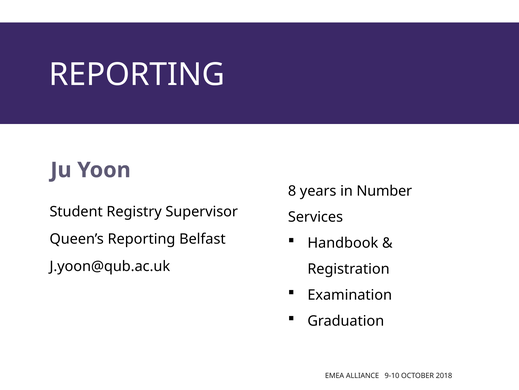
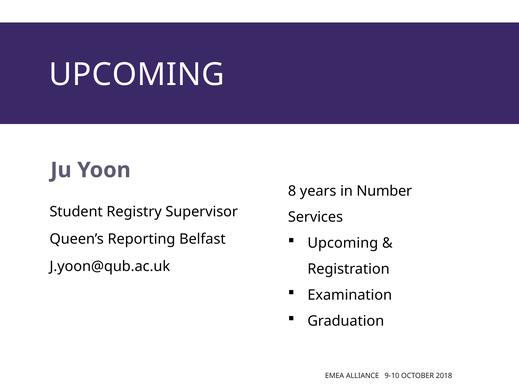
REPORTING at (137, 74): REPORTING -> UPCOMING
Handbook at (343, 243): Handbook -> Upcoming
